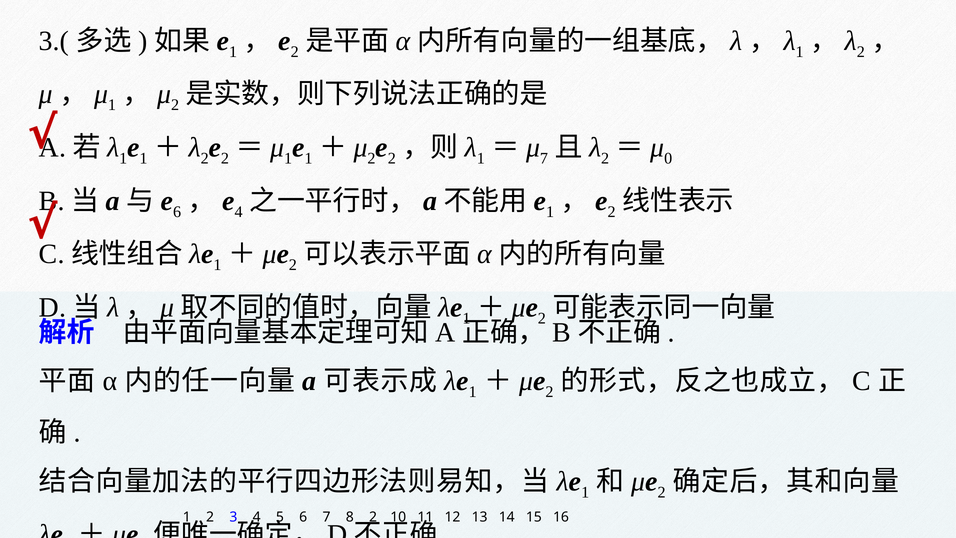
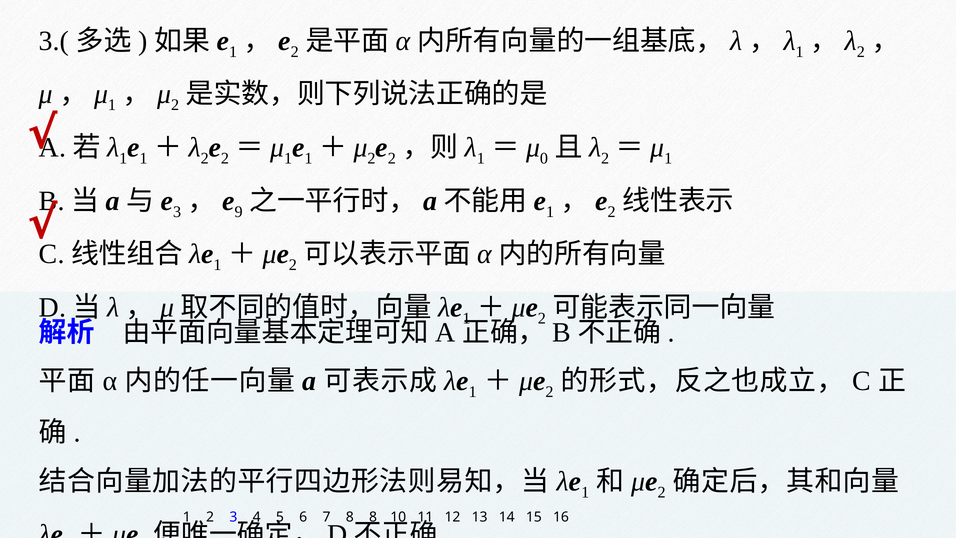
7 at (544, 158): 7 -> 0
0 at (668, 158): 0 -> 1
6 at (177, 212): 6 -> 3
4 at (239, 212): 4 -> 9
8 2: 2 -> 8
